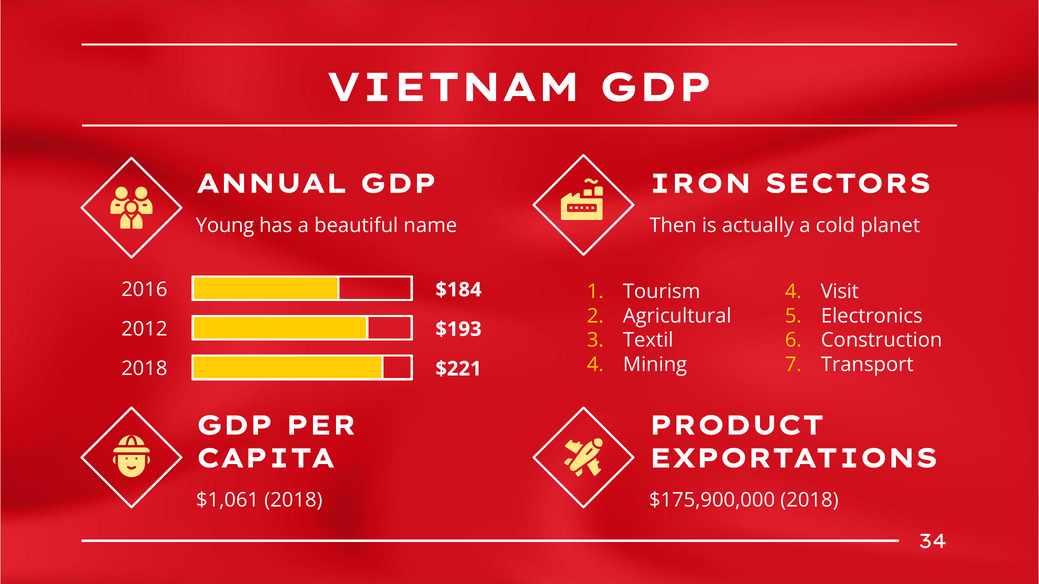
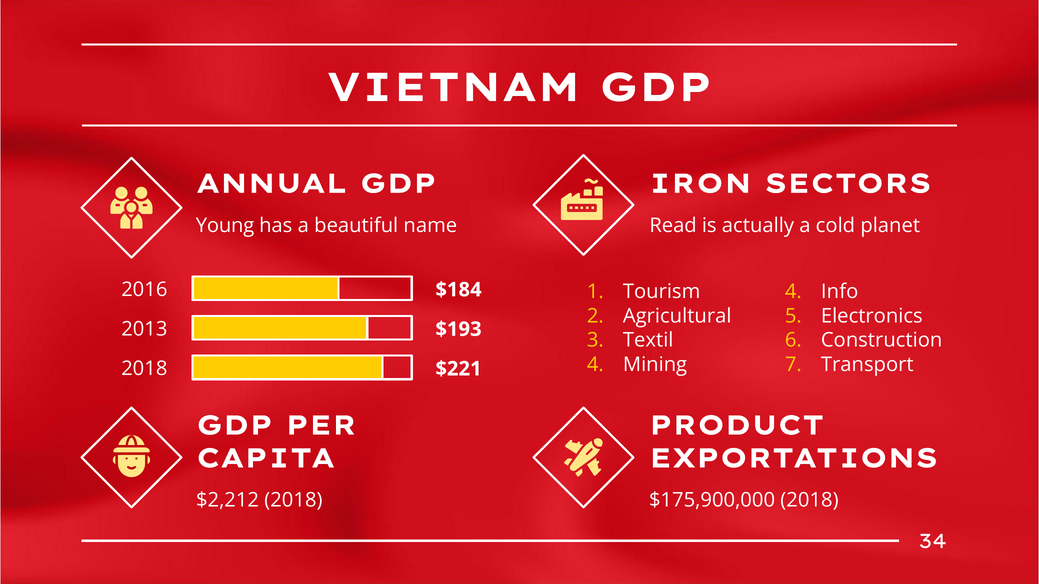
Then: Then -> Read
Visit: Visit -> Info
2012: 2012 -> 2013
$1,061: $1,061 -> $2,212
